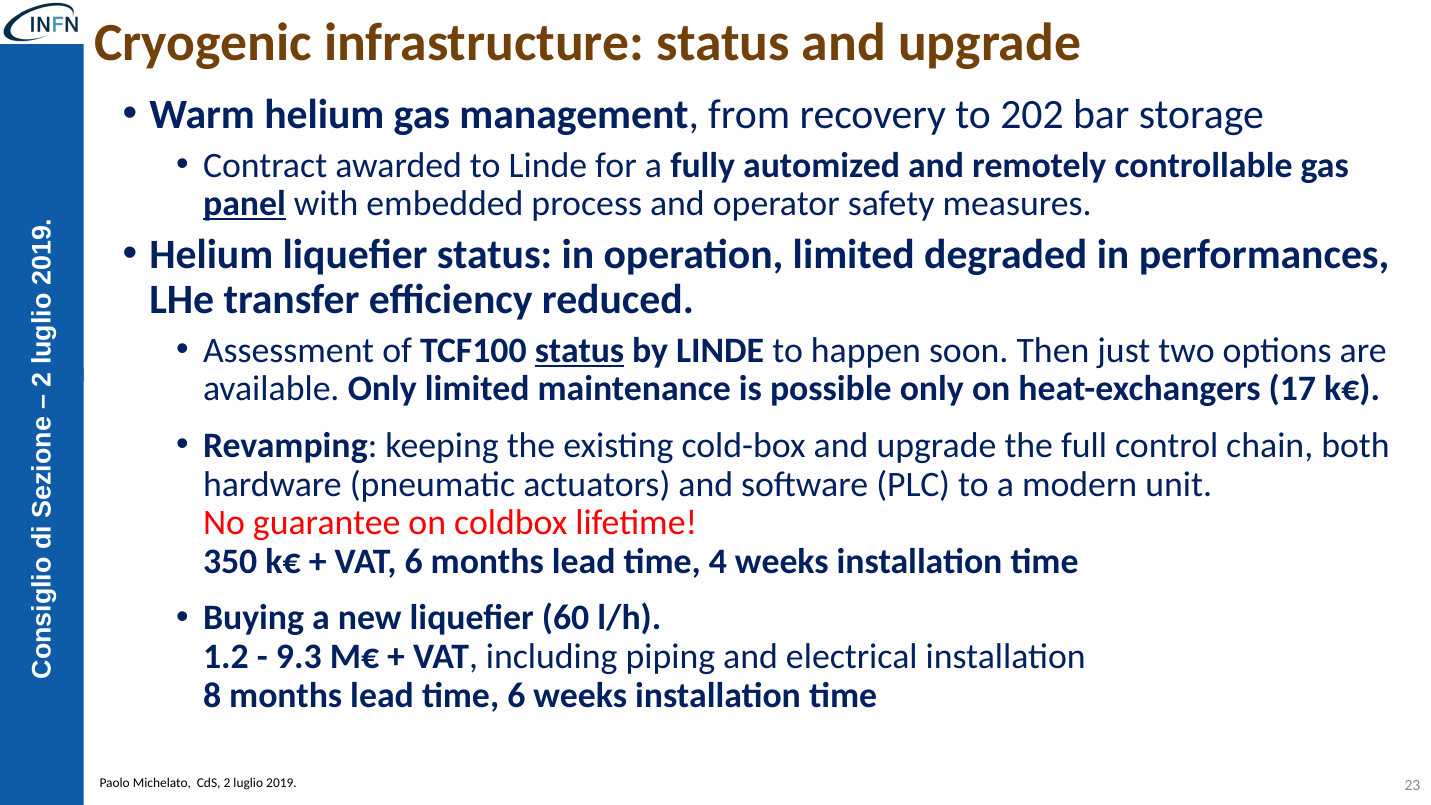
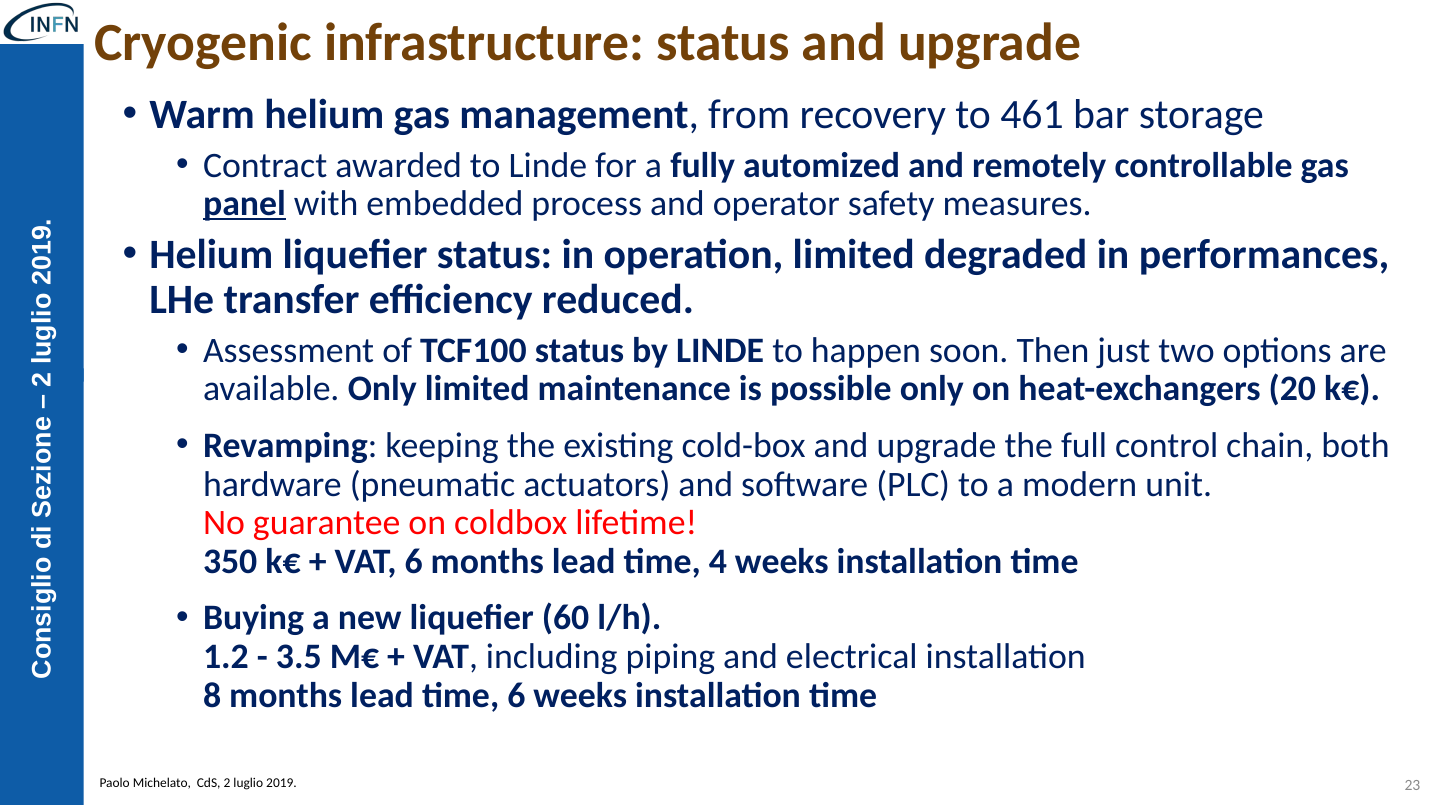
202: 202 -> 461
status at (579, 350) underline: present -> none
17: 17 -> 20
9.3: 9.3 -> 3.5
